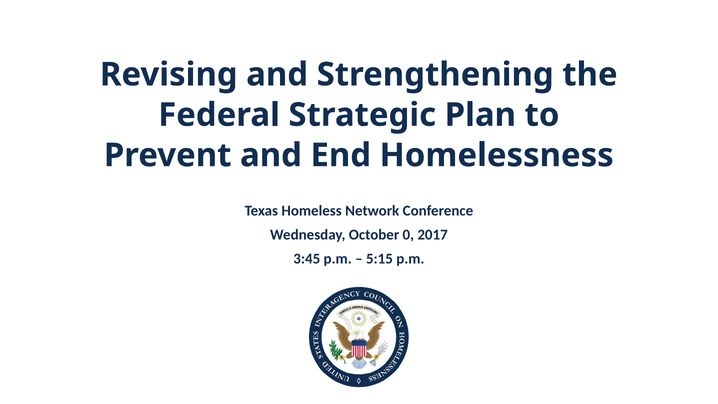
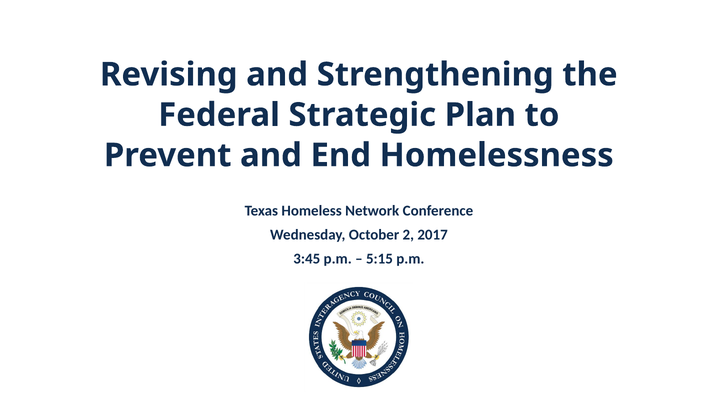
0: 0 -> 2
